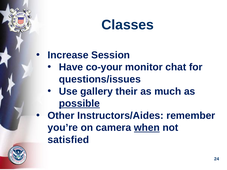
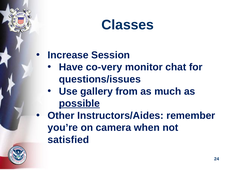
co-your: co-your -> co-very
their: their -> from
when underline: present -> none
